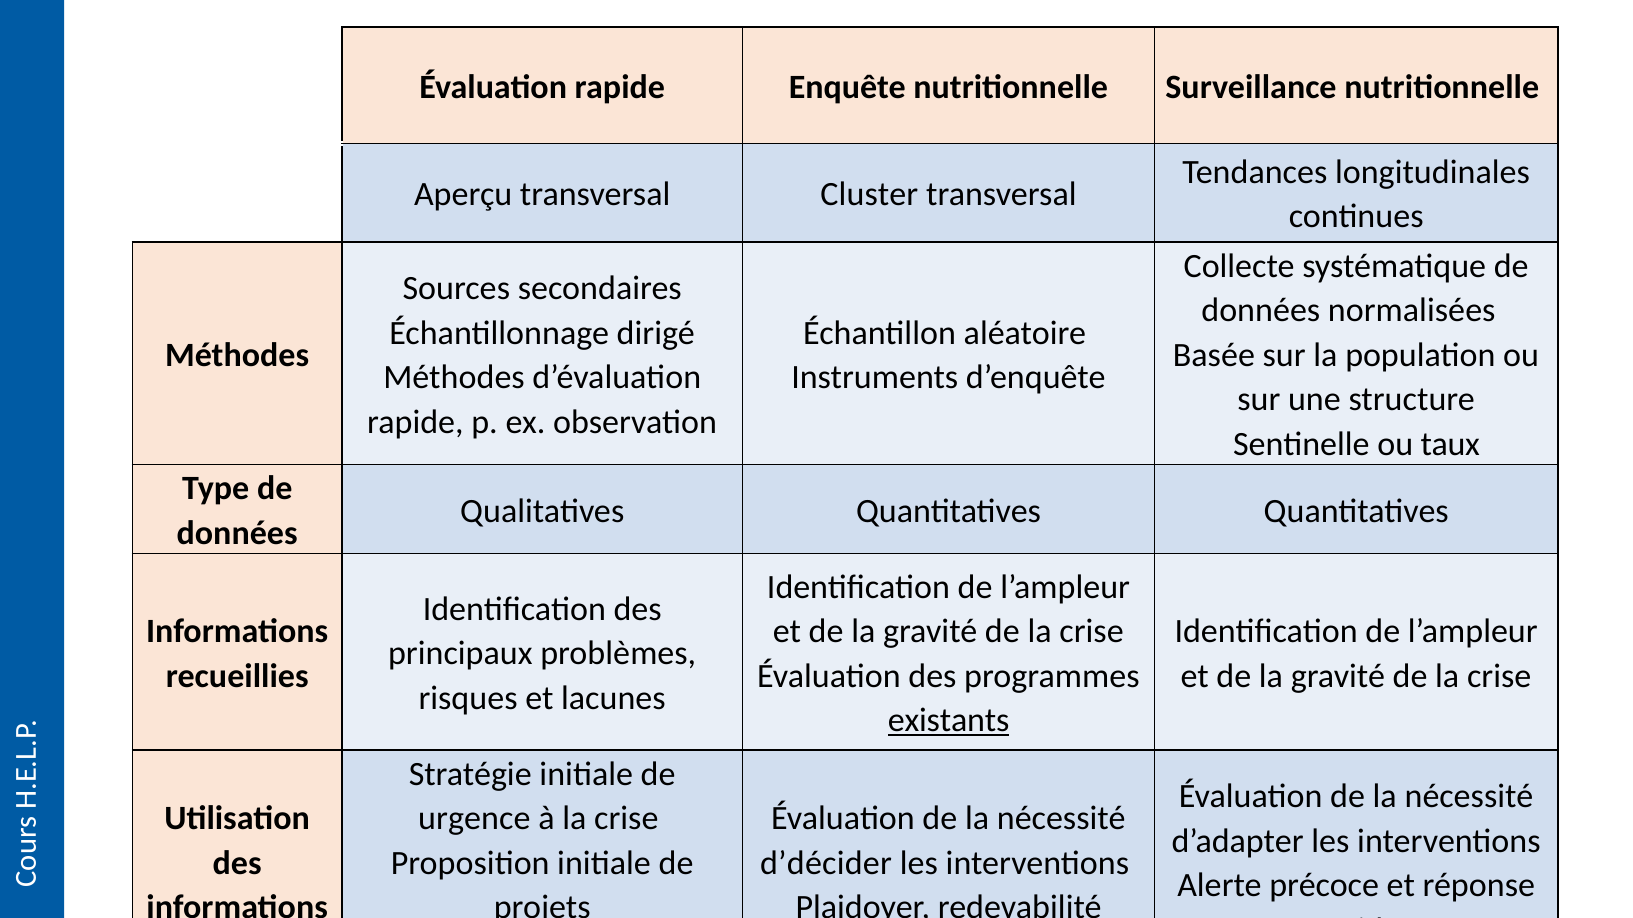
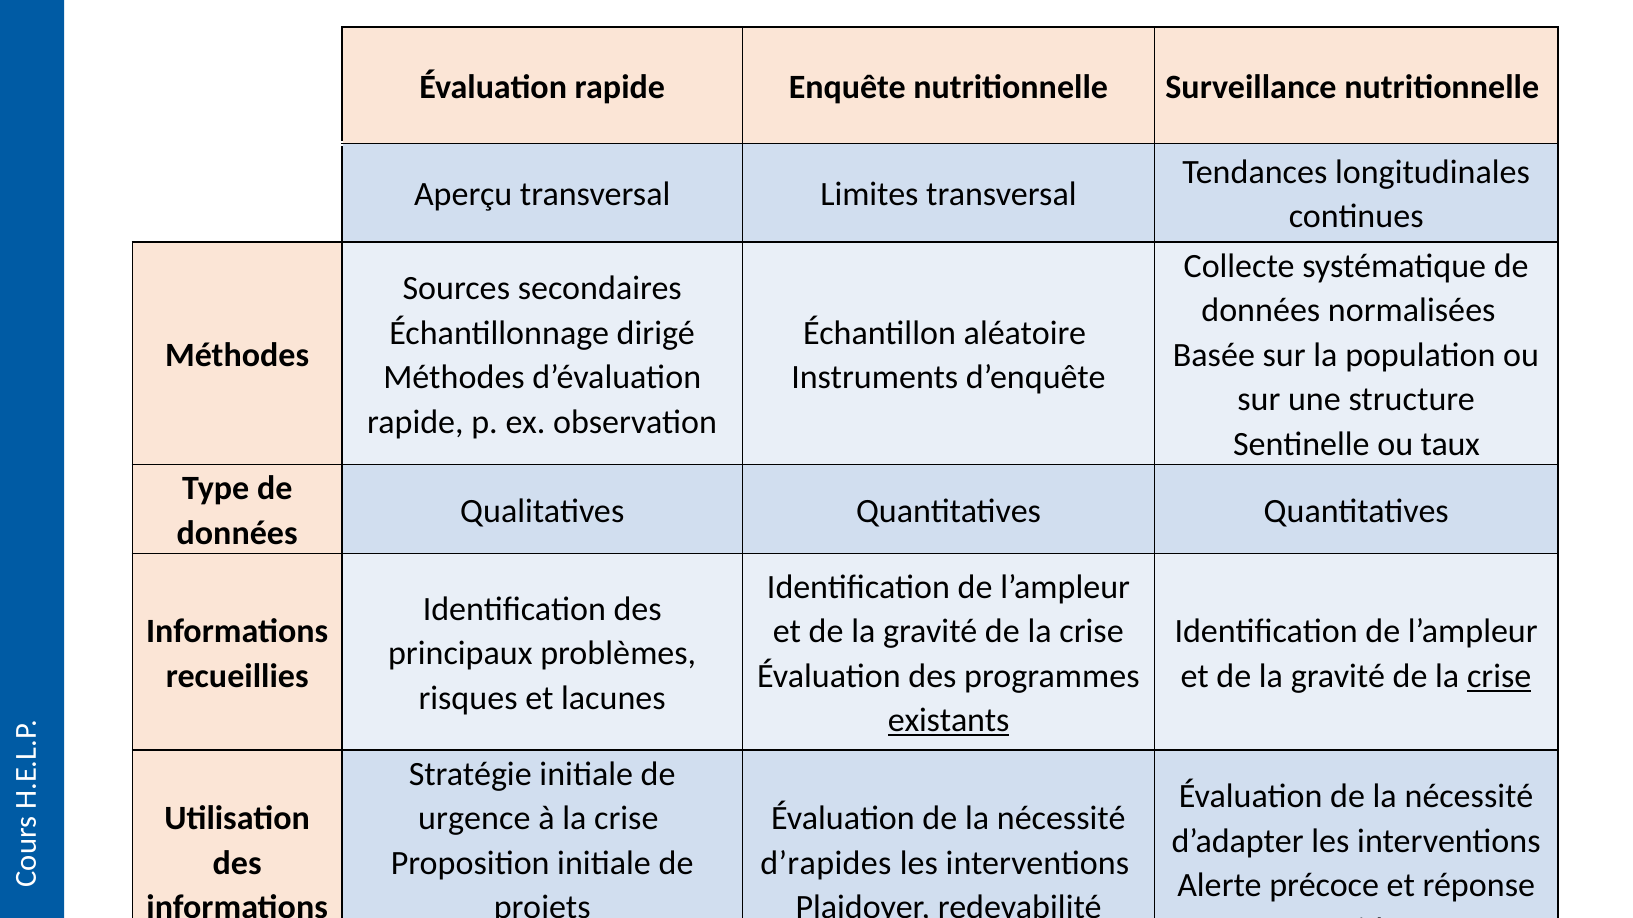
Cluster: Cluster -> Limites
crise at (1499, 676) underline: none -> present
d’décider: d’décider -> d’rapides
